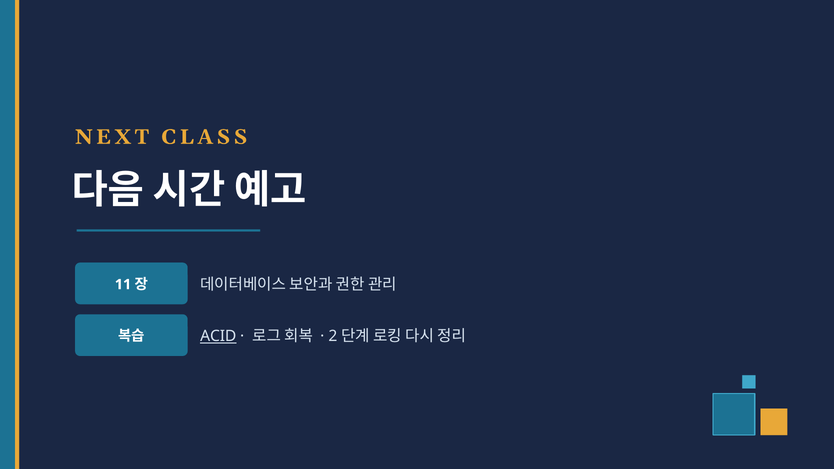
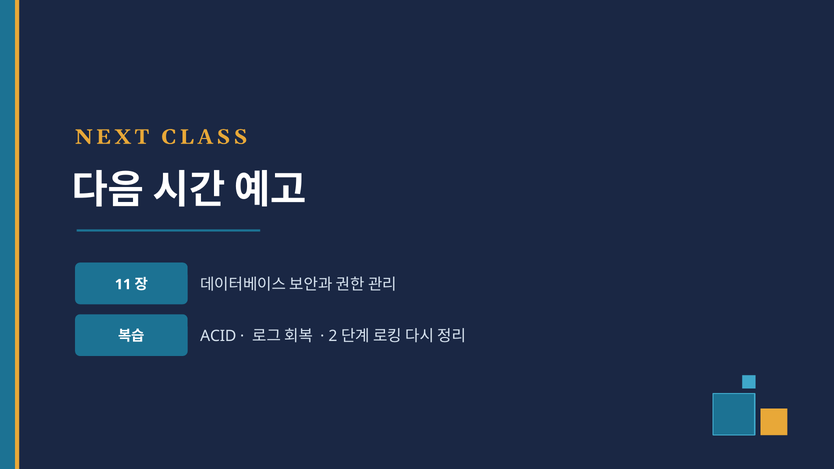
ACID underline: present -> none
